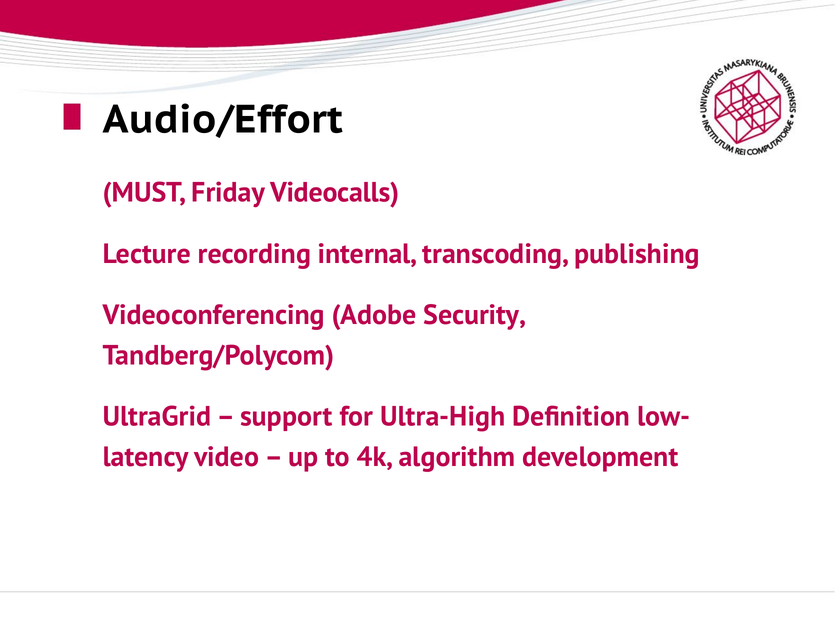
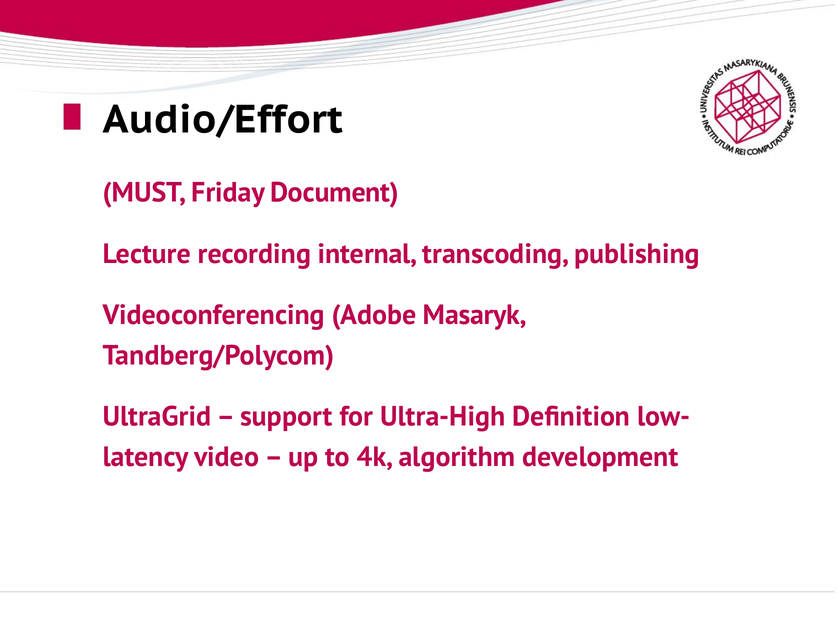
Videocalls: Videocalls -> Document
Security: Security -> Masaryk
